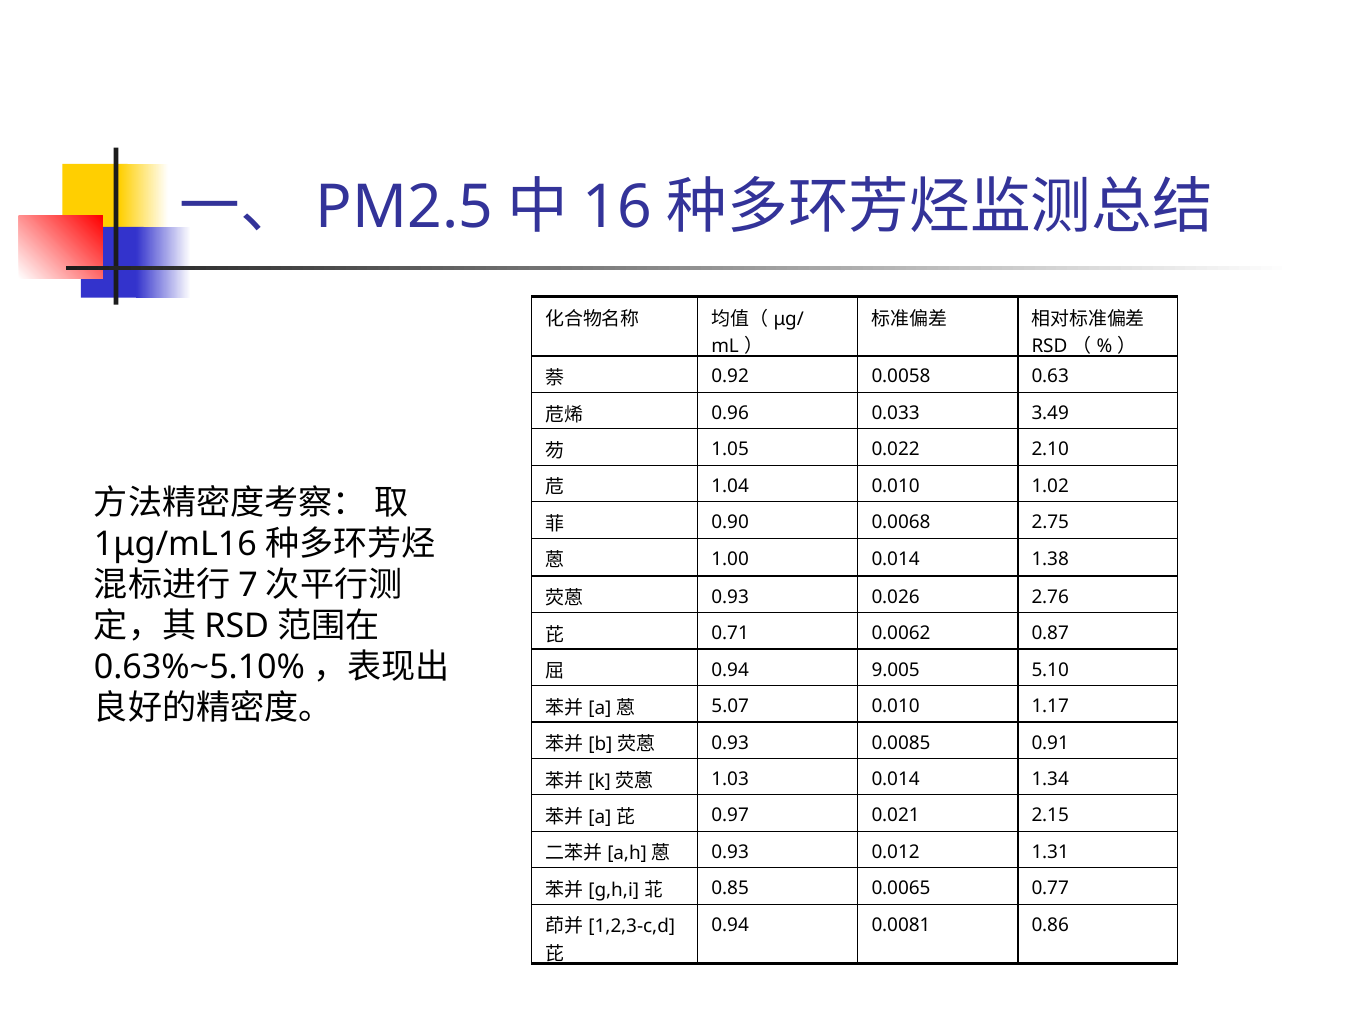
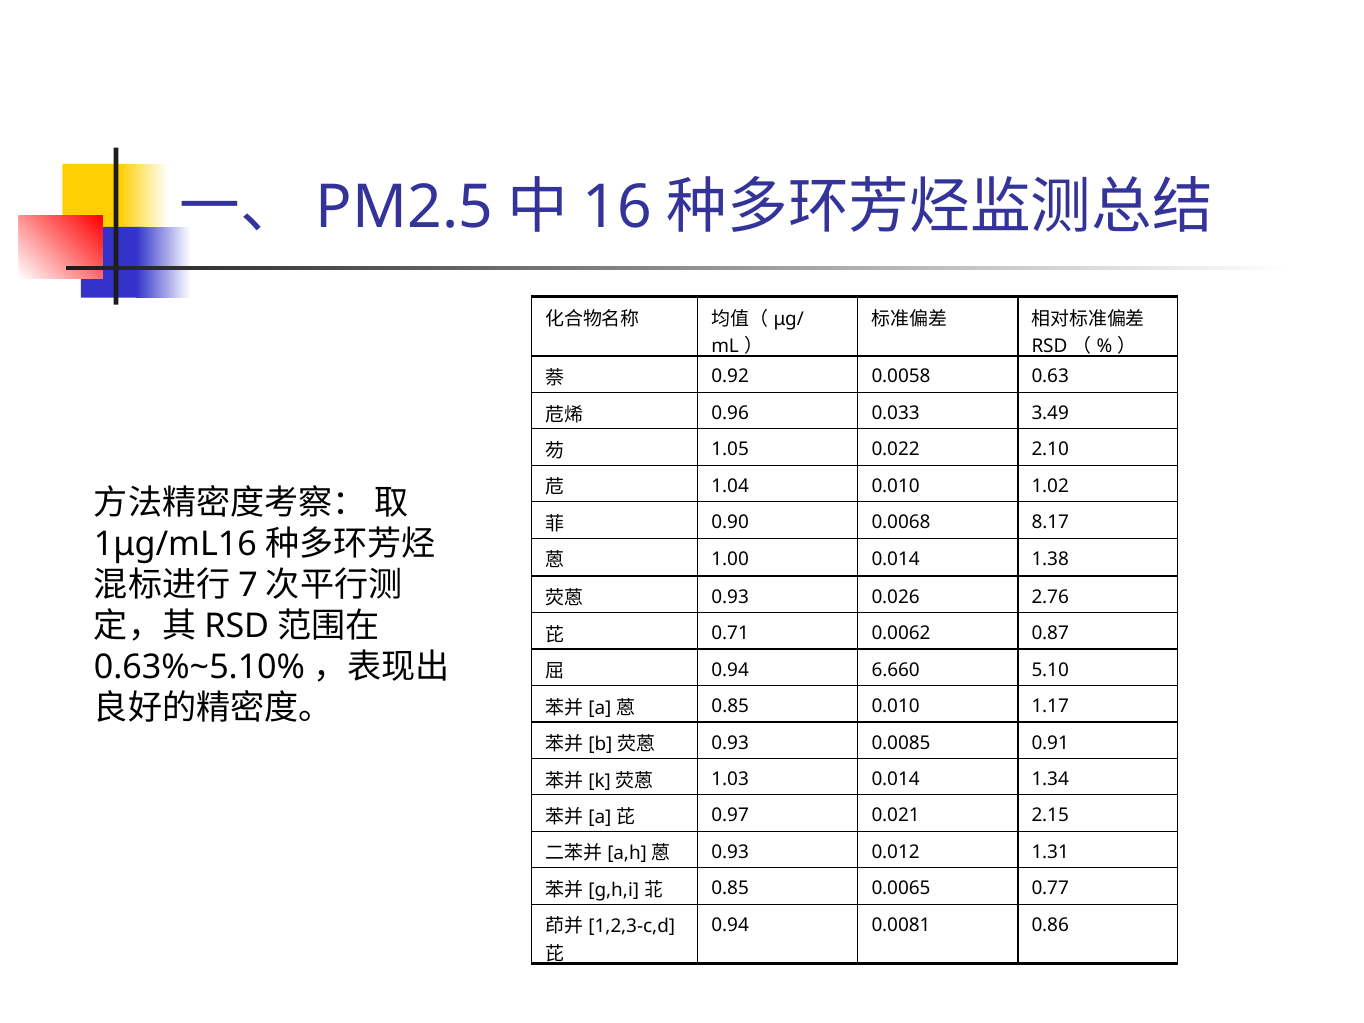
2.75: 2.75 -> 8.17
9.005: 9.005 -> 6.660
5.07 at (730, 706): 5.07 -> 0.85
